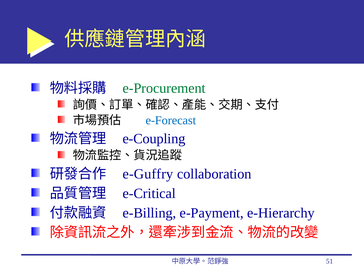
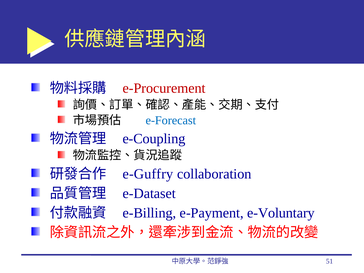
e-Procurement colour: green -> red
e-Critical: e-Critical -> e-Dataset
e-Hierarchy: e-Hierarchy -> e-Voluntary
